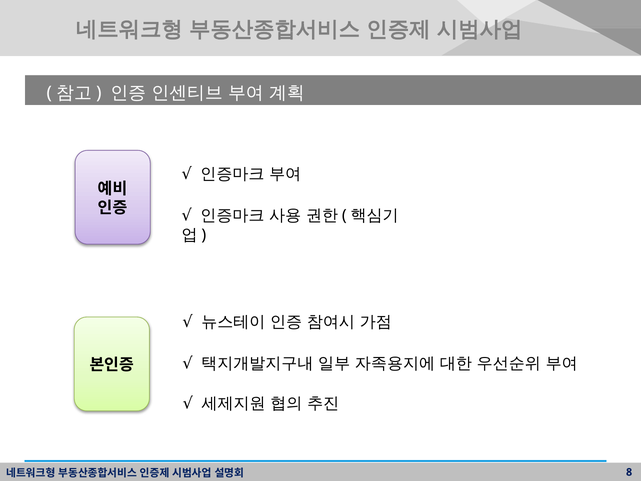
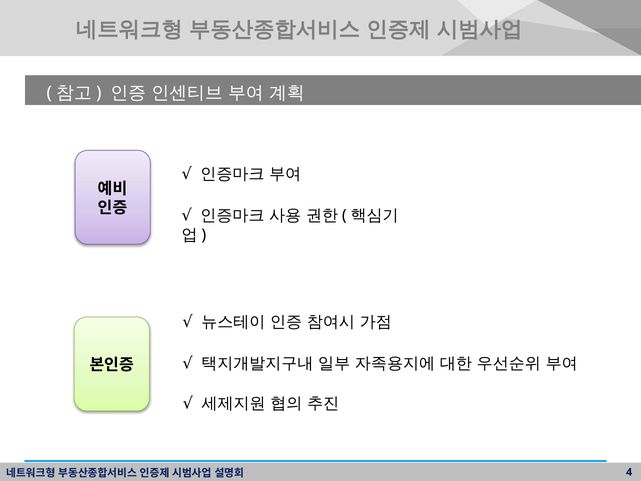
8: 8 -> 4
